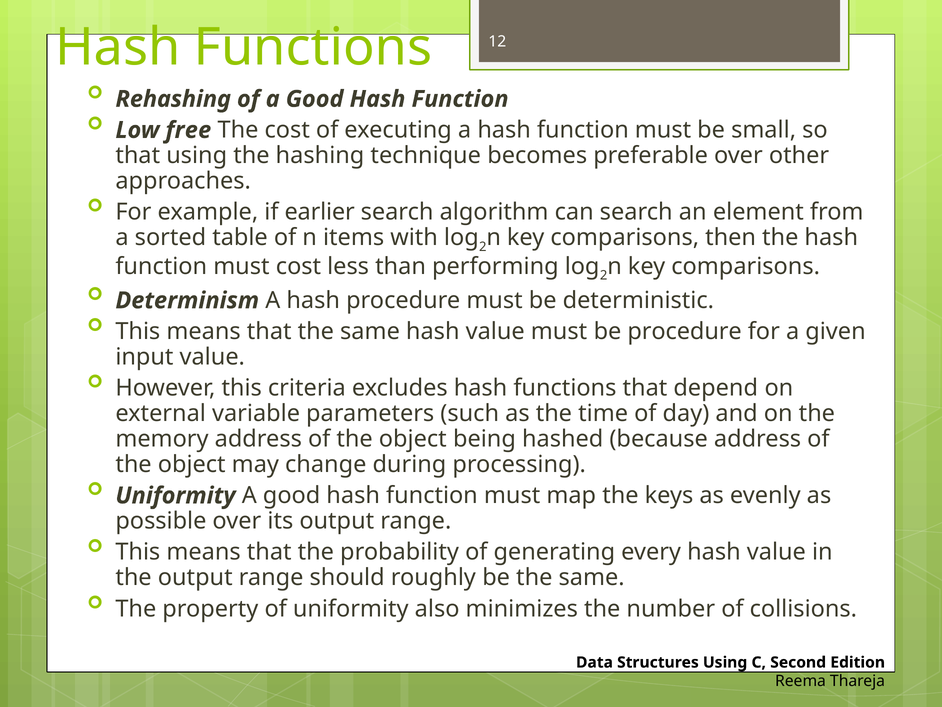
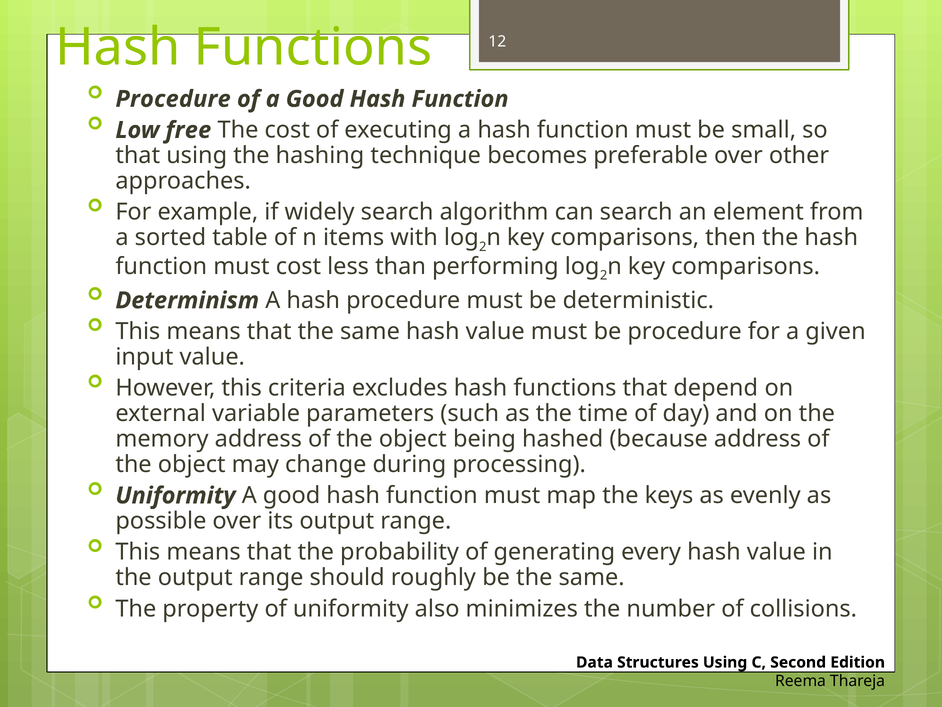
Rehashing at (173, 99): Rehashing -> Procedure
earlier: earlier -> widely
